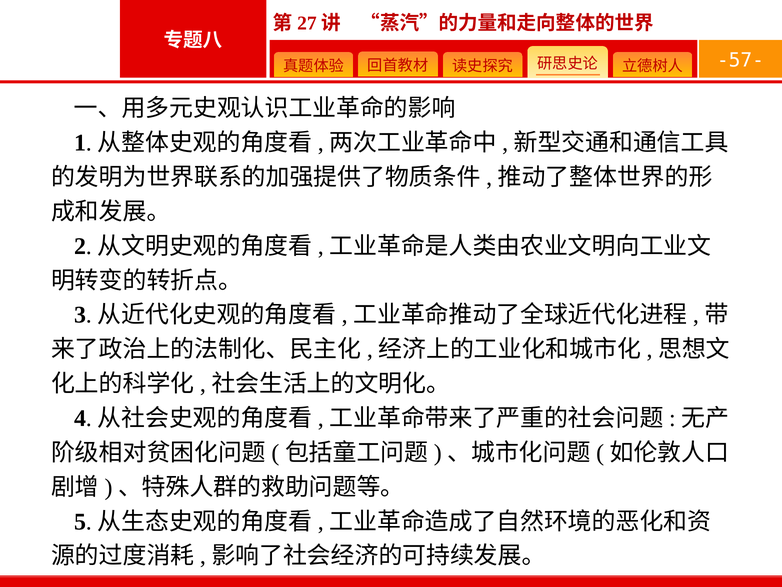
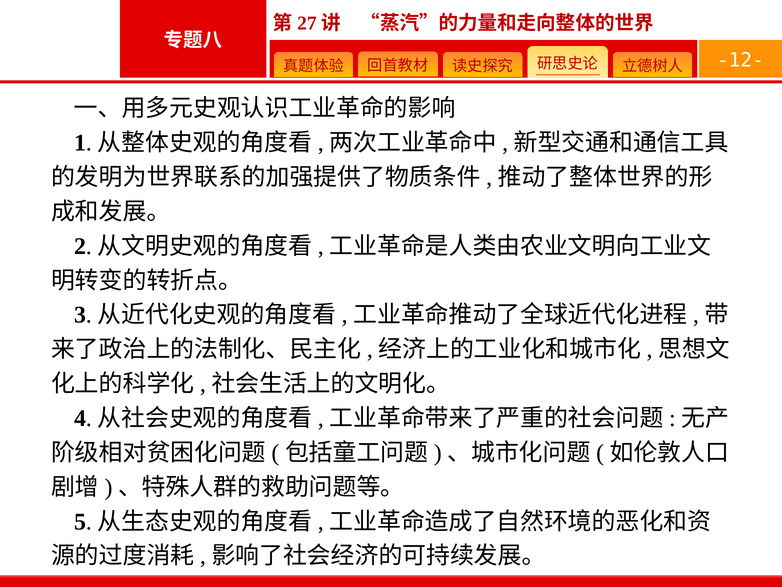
-57-: -57- -> -12-
